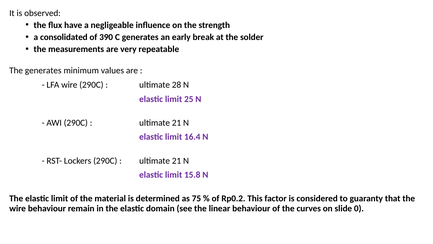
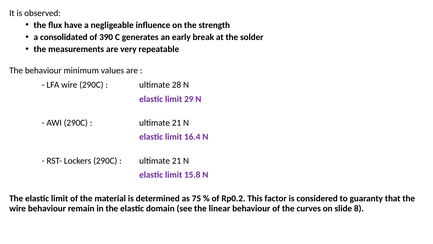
The generates: generates -> behaviour
25: 25 -> 29
0: 0 -> 8
